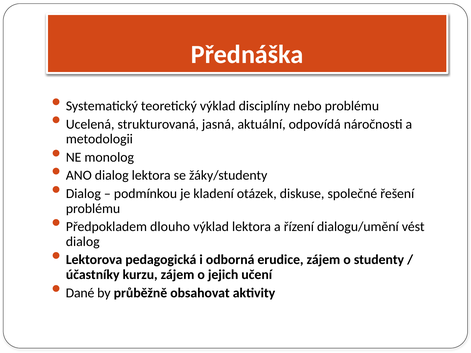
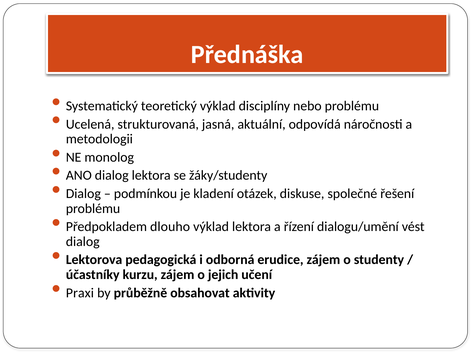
Dané: Dané -> Praxi
